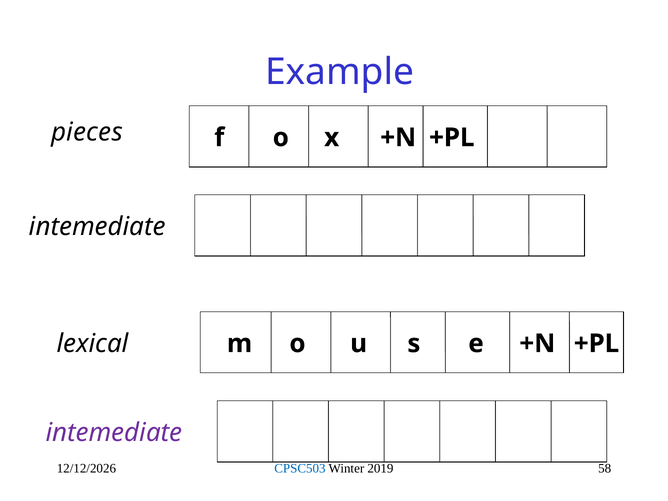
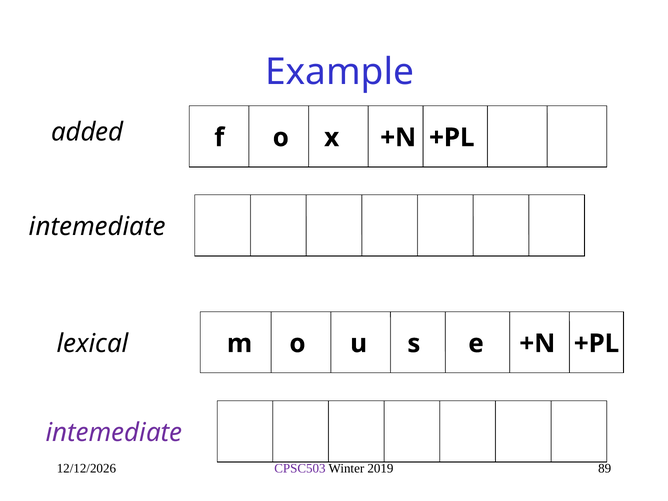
pieces: pieces -> added
CPSC503 colour: blue -> purple
58: 58 -> 89
